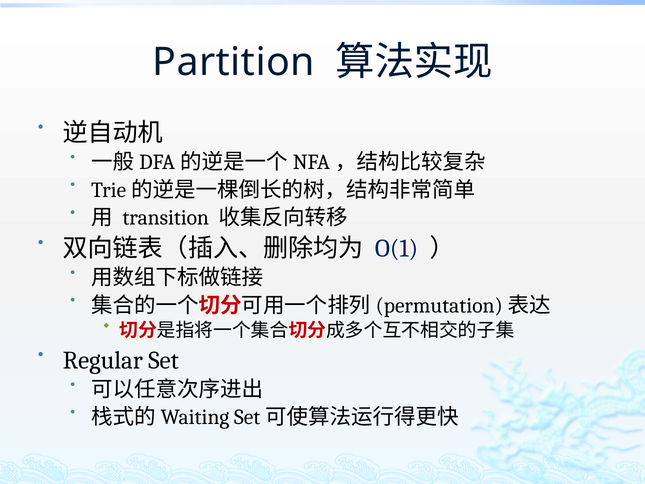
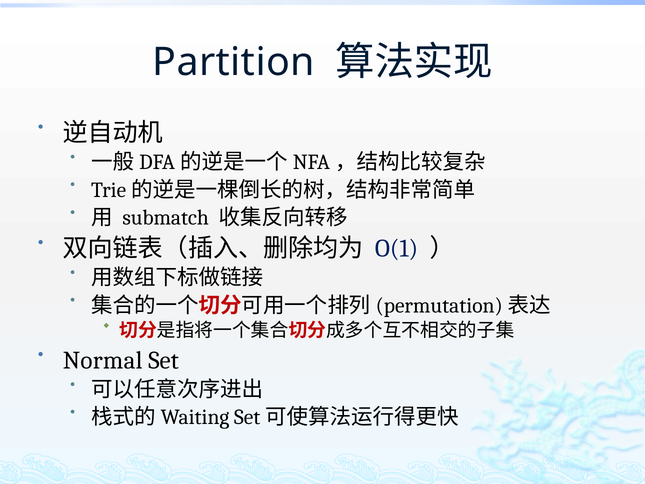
transition: transition -> submatch
Regular: Regular -> Normal
